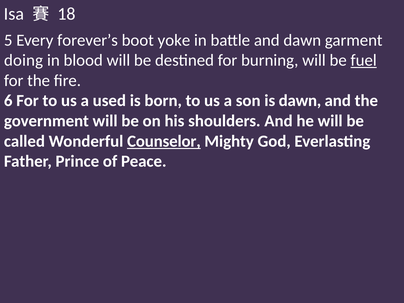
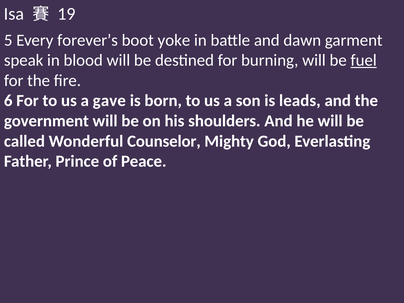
18: 18 -> 19
doing: doing -> speak
used: used -> gave
is dawn: dawn -> leads
Counselor underline: present -> none
